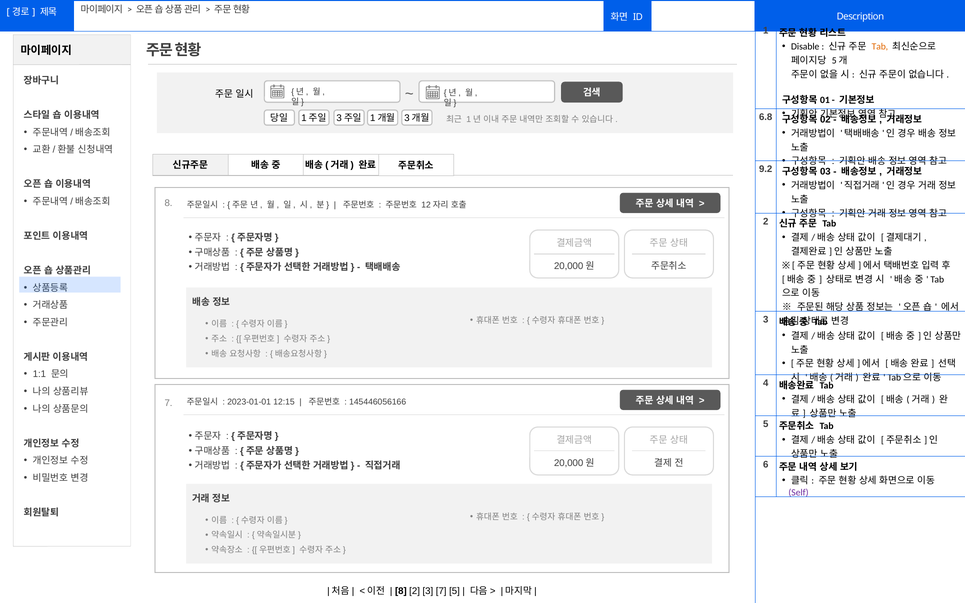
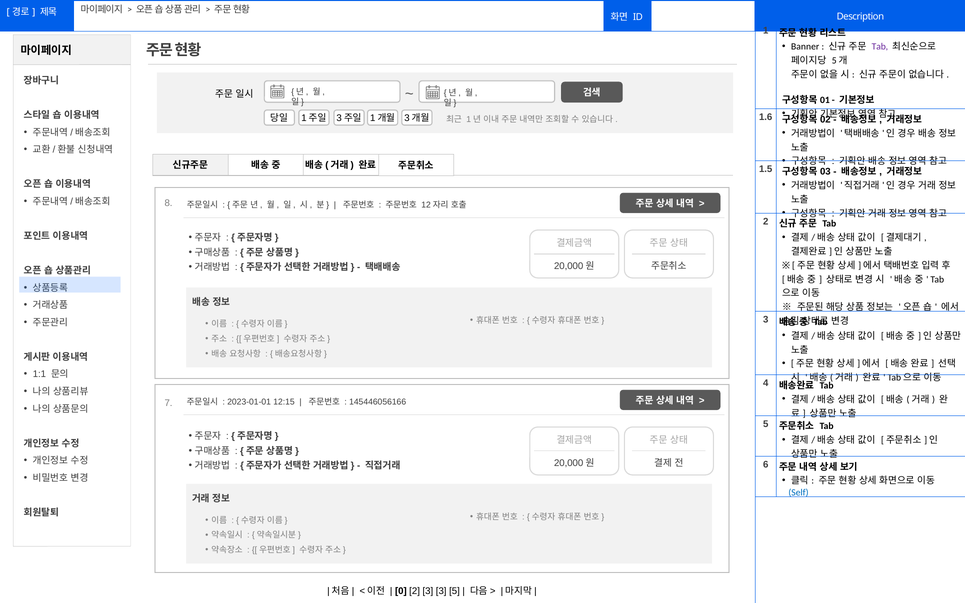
Disable: Disable -> Banner
Tab at (880, 47) colour: orange -> purple
6.8: 6.8 -> 1.6
9.2: 9.2 -> 1.5
Self colour: purple -> blue
8 at (401, 591): 8 -> 0
3 7: 7 -> 3
